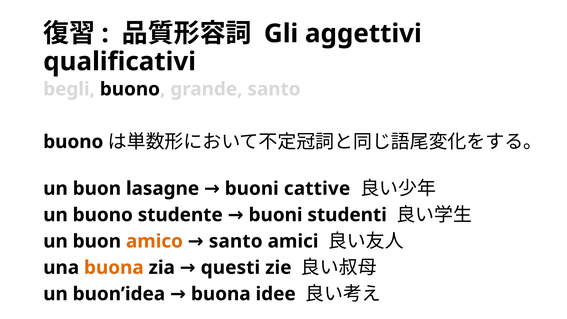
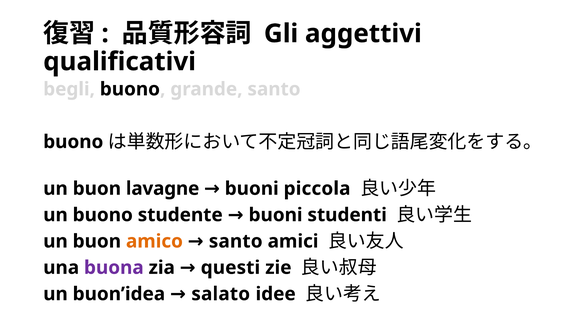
lasagne: lasagne -> lavagne
cattive: cattive -> piccola
buona at (114, 268) colour: orange -> purple
buona at (221, 294): buona -> salato
